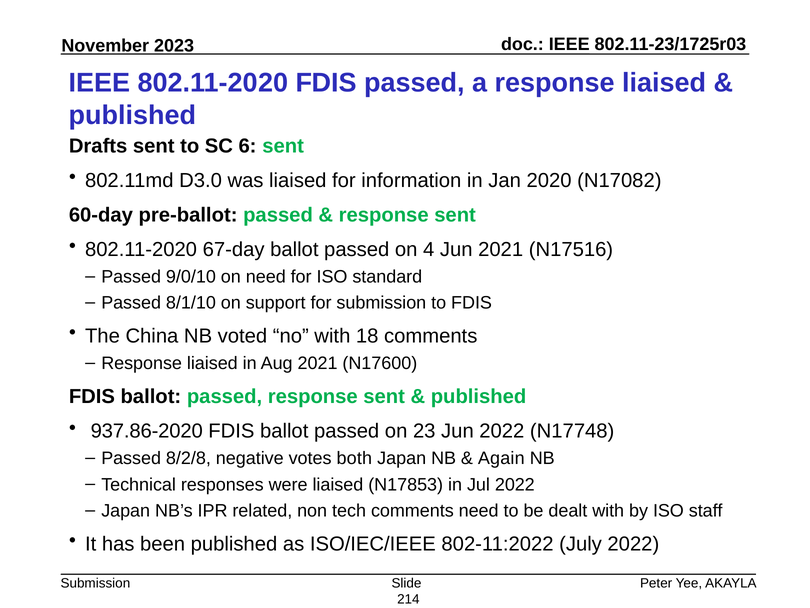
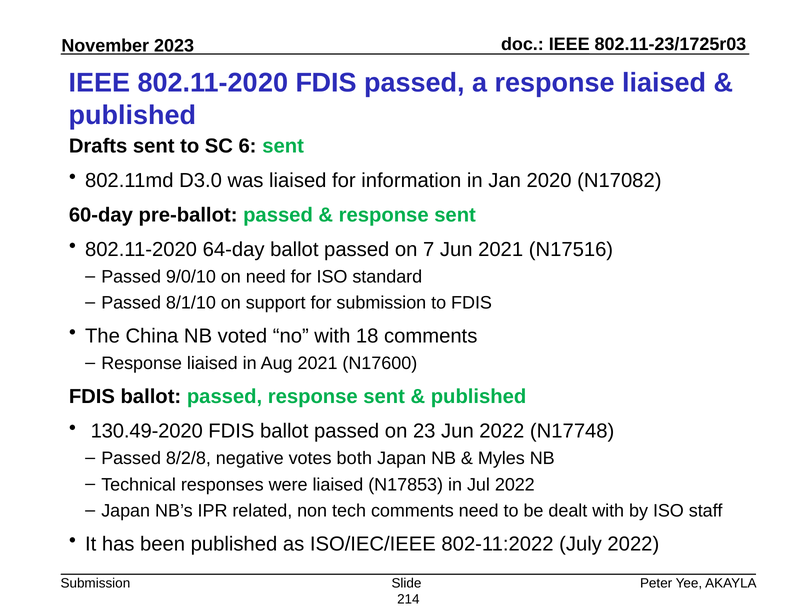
67-day: 67-day -> 64-day
4: 4 -> 7
937.86-2020: 937.86-2020 -> 130.49-2020
Again: Again -> Myles
